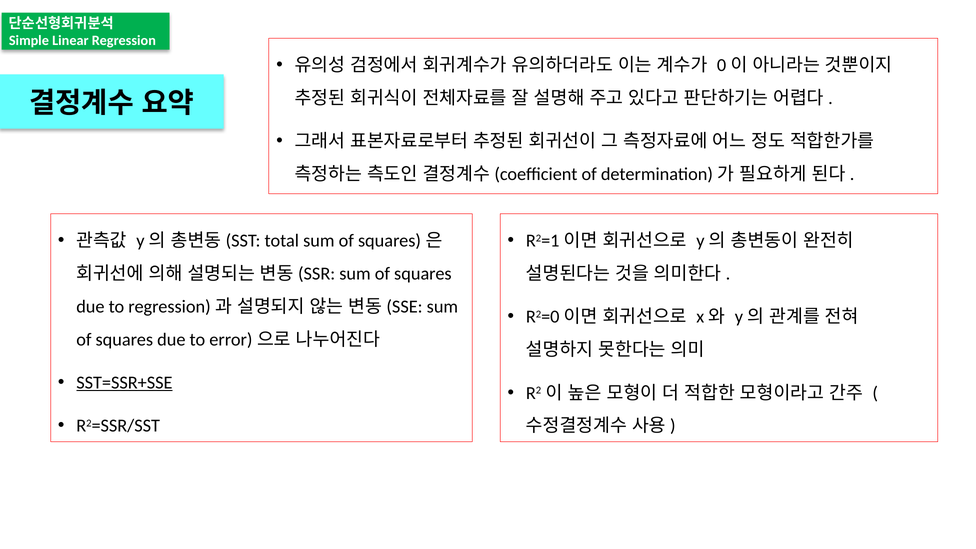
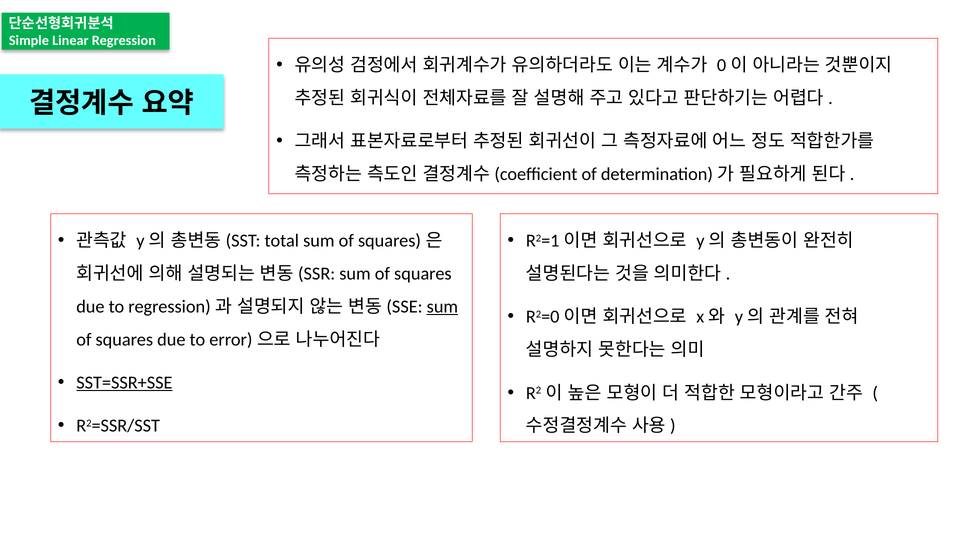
sum at (442, 307) underline: none -> present
